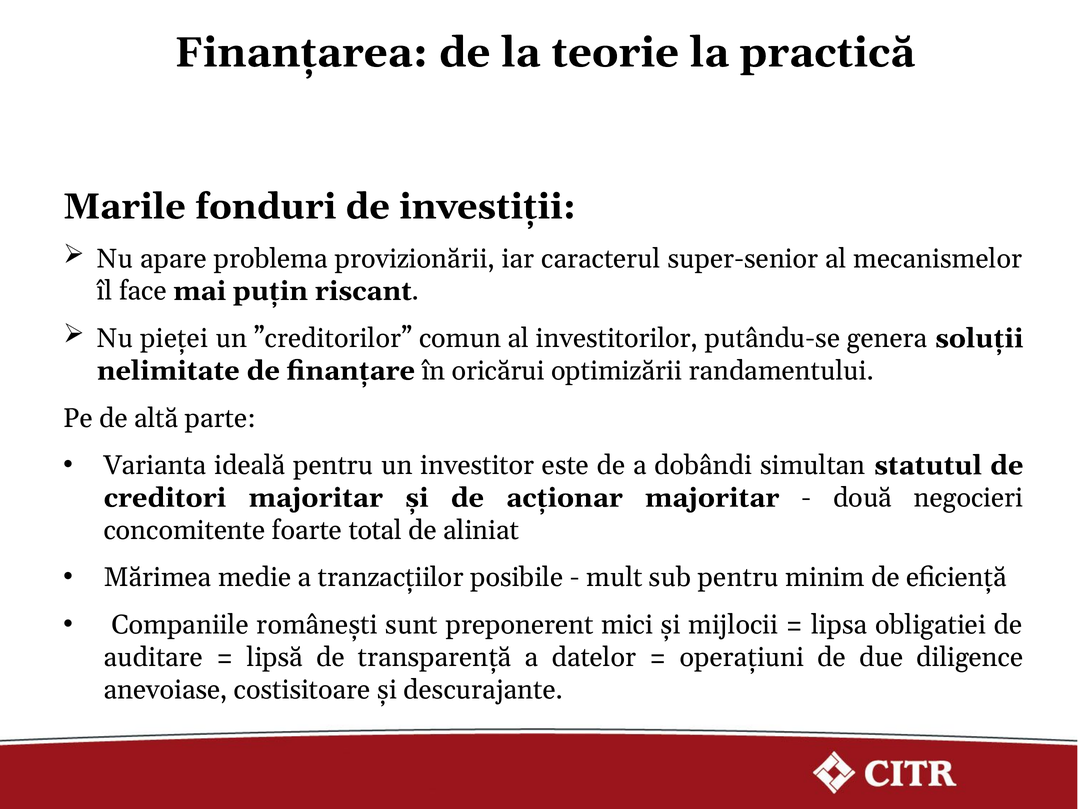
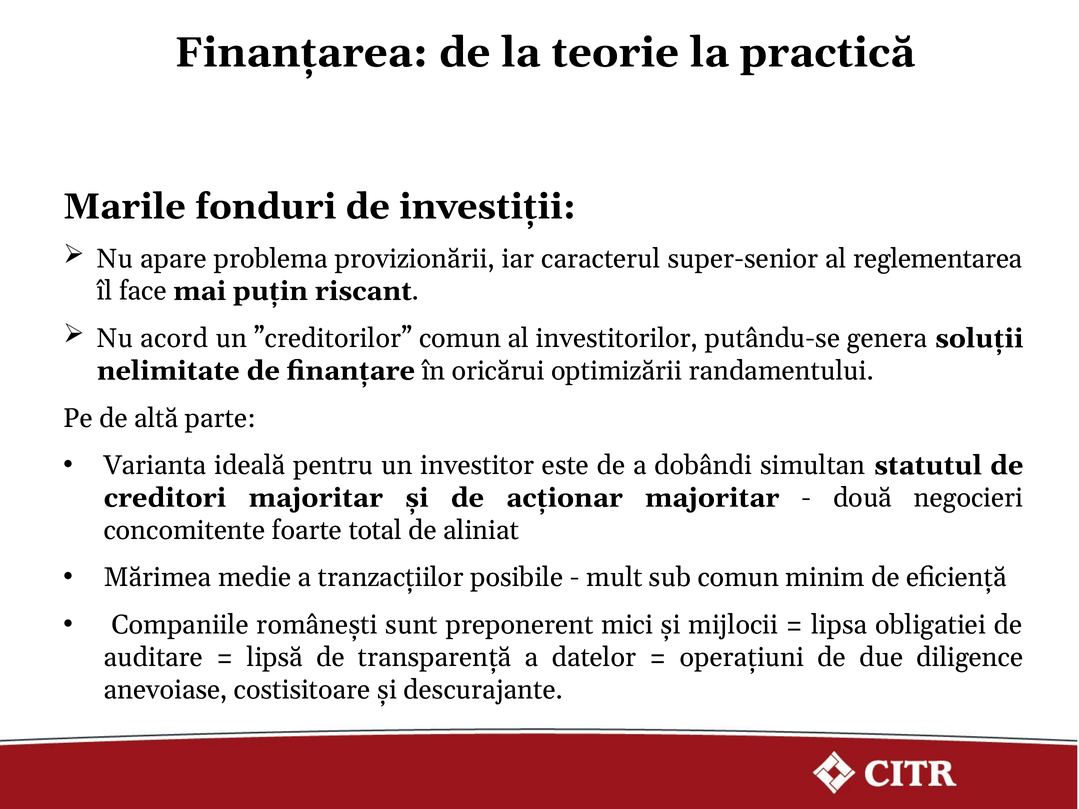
mecanismelor: mecanismelor -> reglementarea
pieței: pieței -> acord
sub pentru: pentru -> comun
